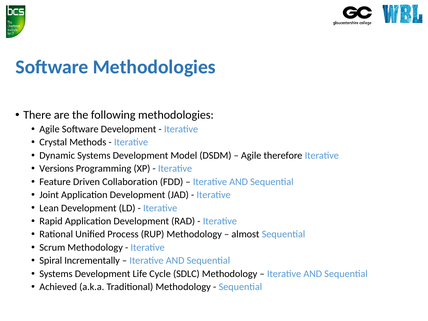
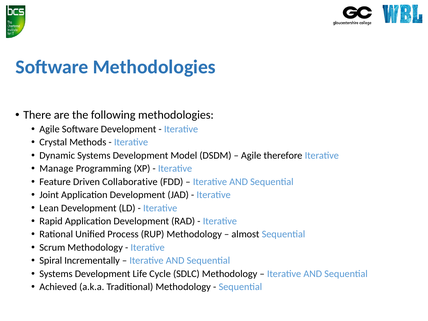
Versions: Versions -> Manage
Collaboration: Collaboration -> Collaborative
